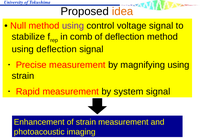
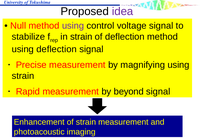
idea colour: orange -> purple
in comb: comb -> strain
system: system -> beyond
